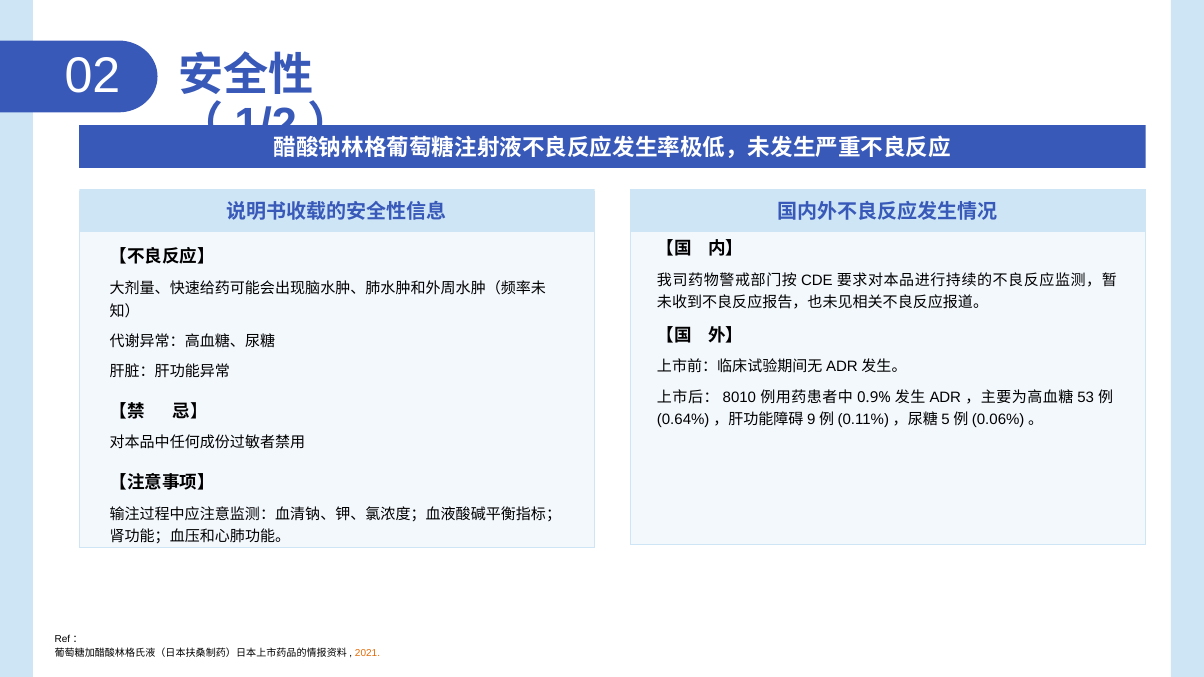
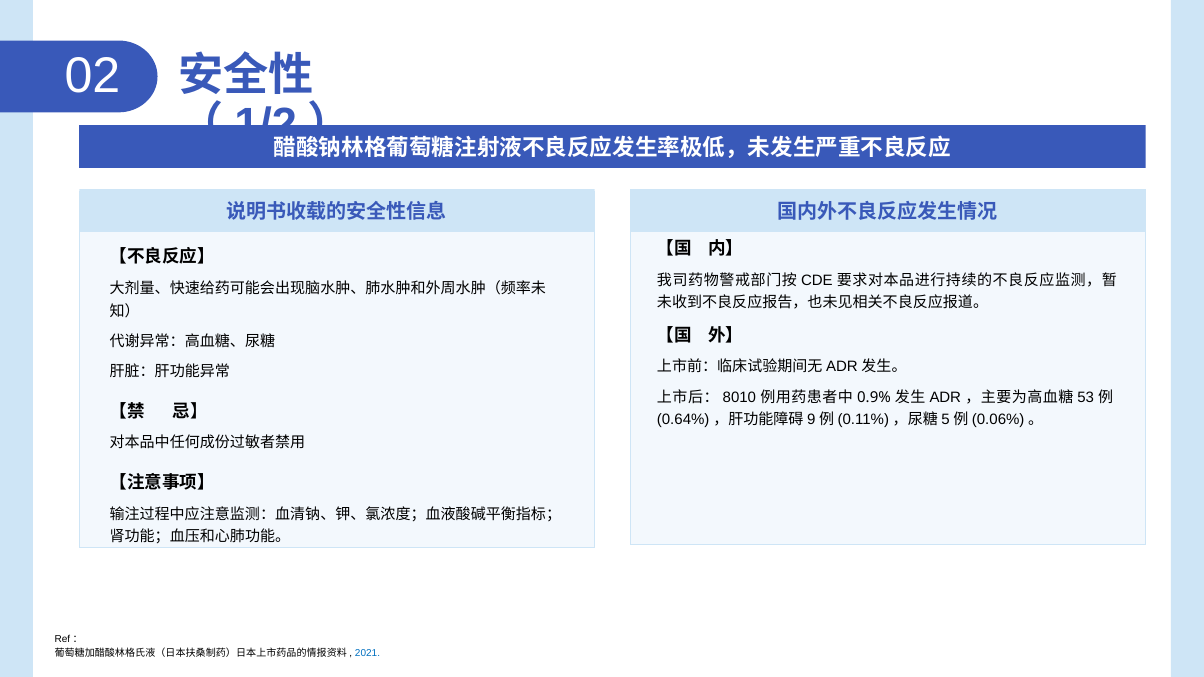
2021 colour: orange -> blue
